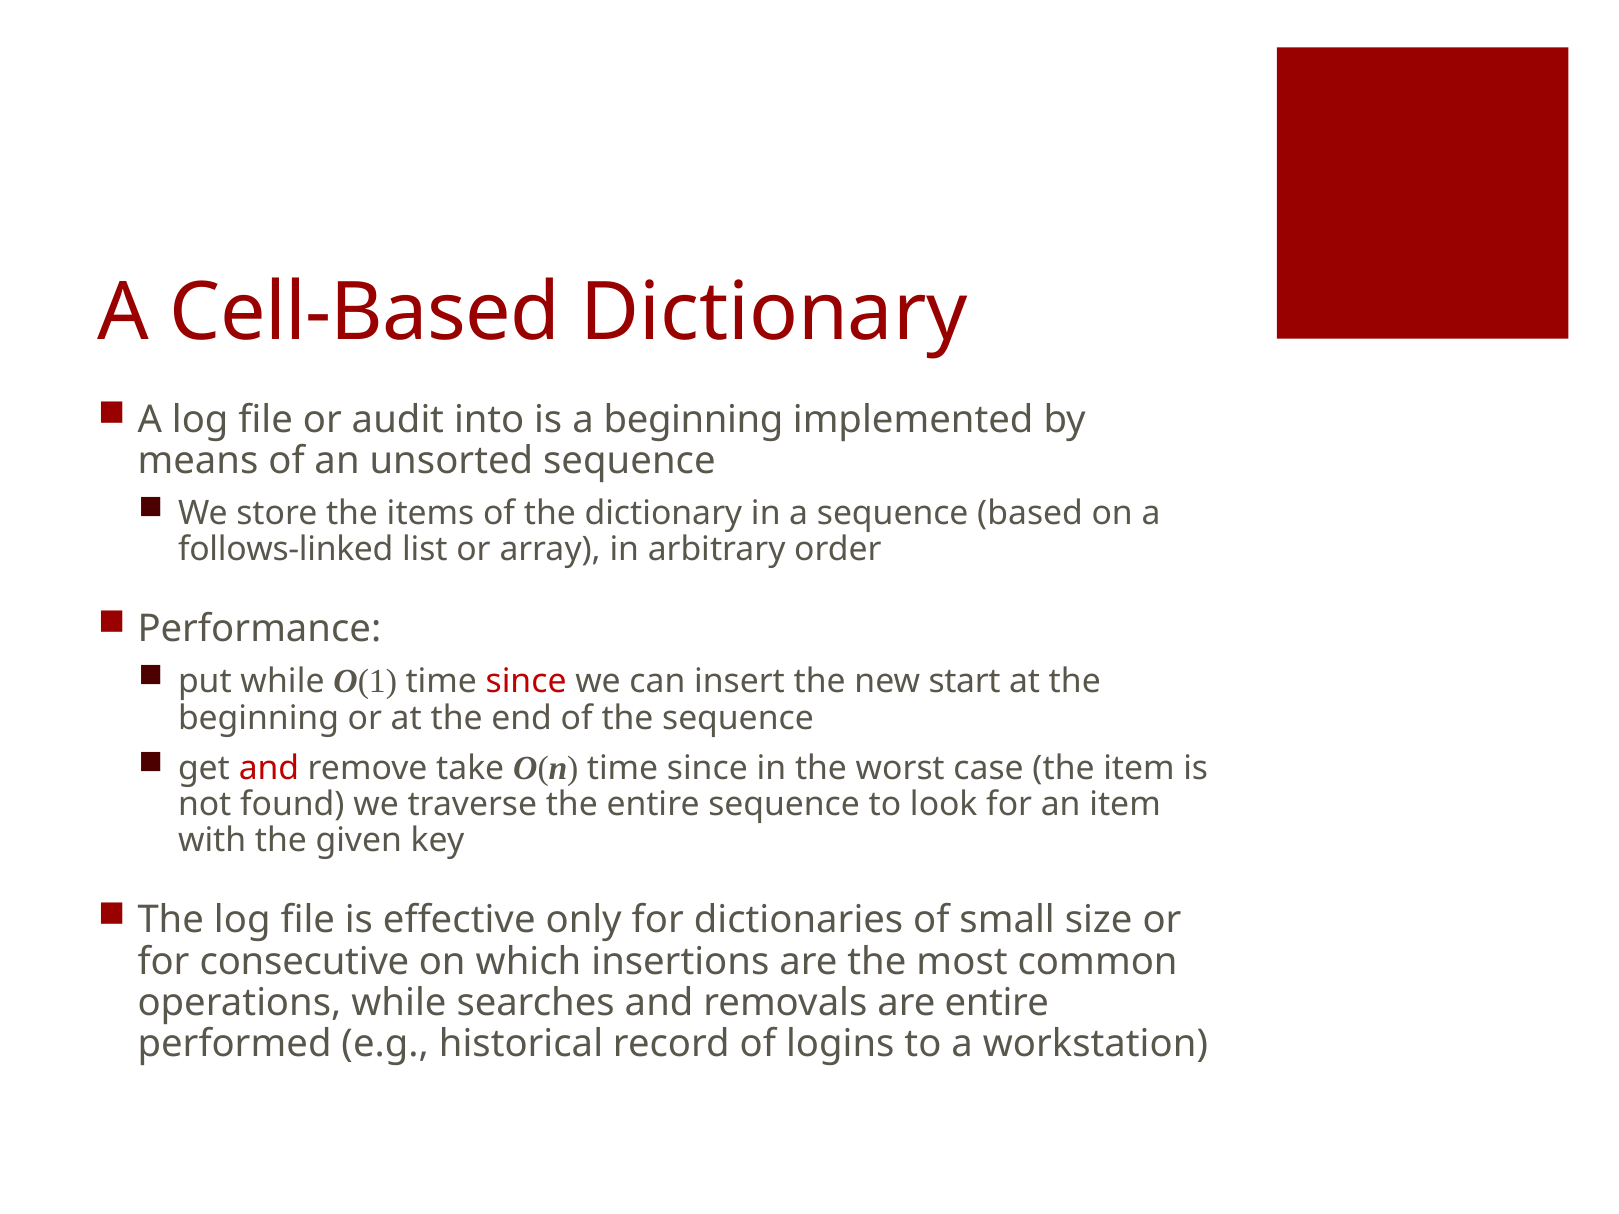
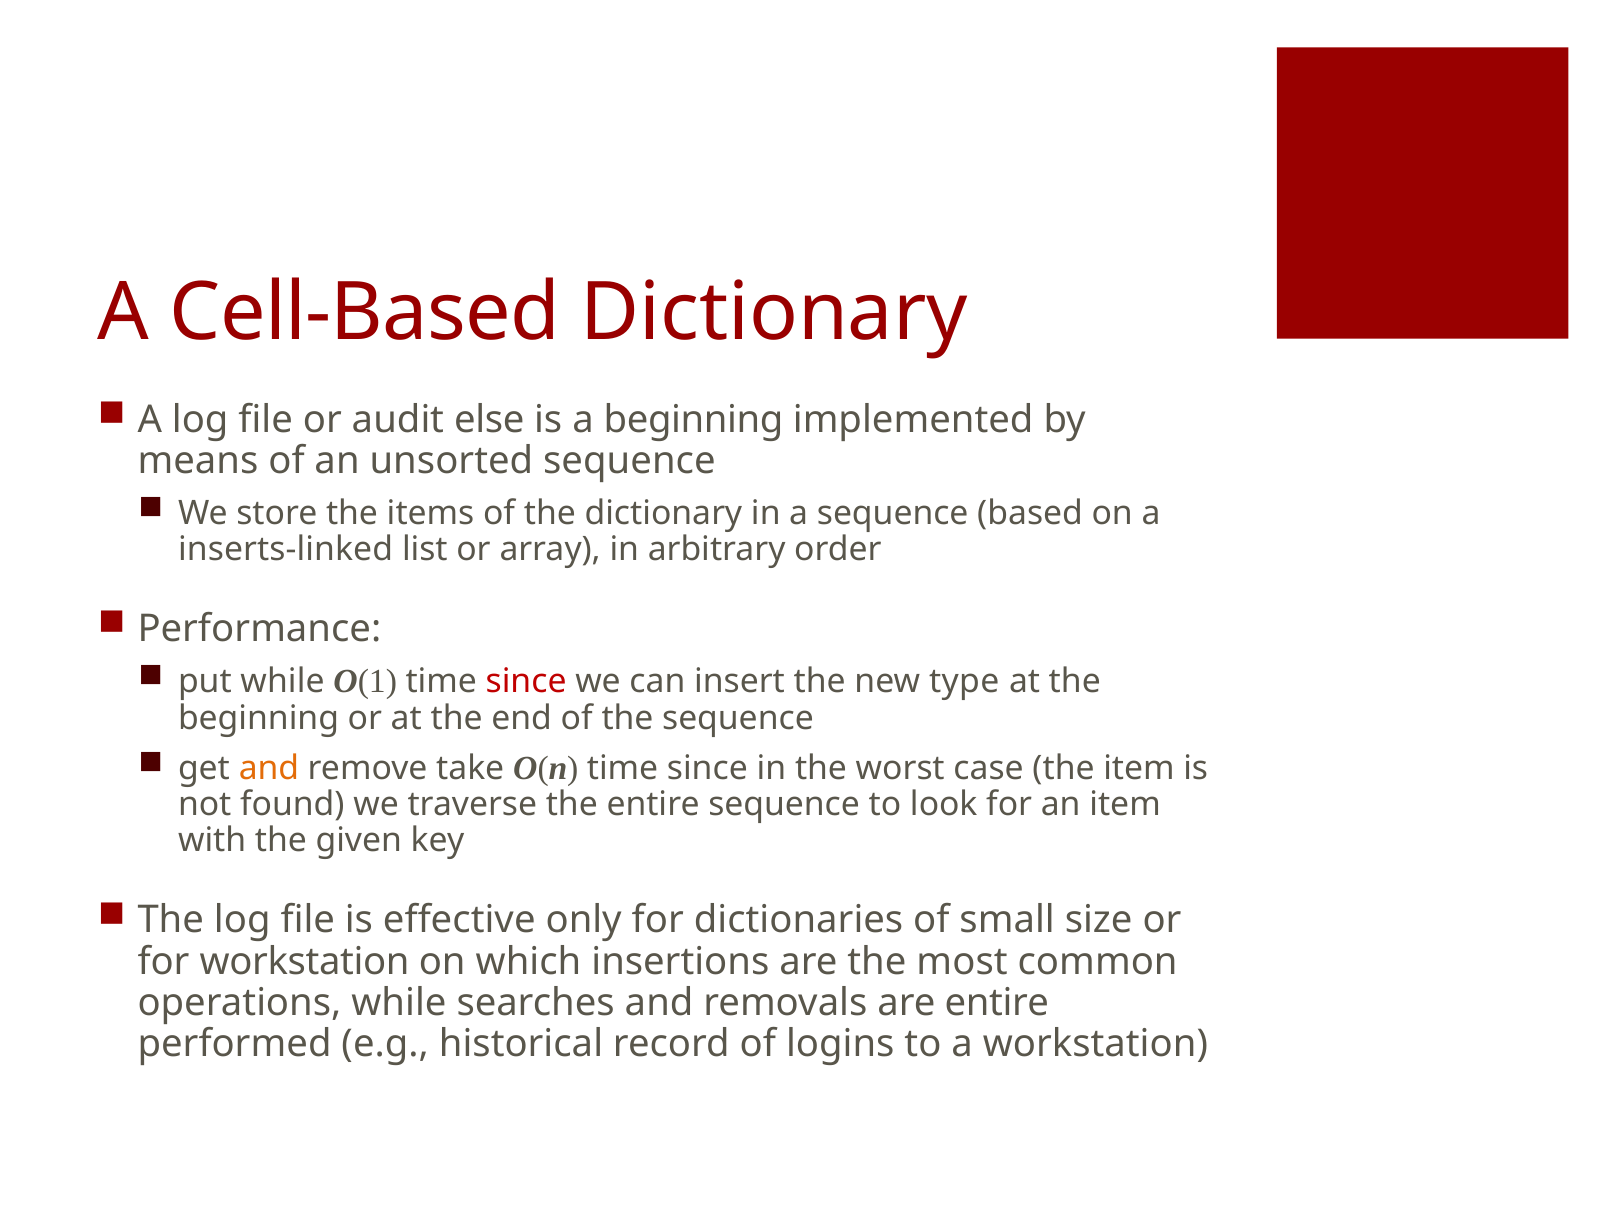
into: into -> else
follows-linked: follows-linked -> inserts-linked
start: start -> type
and at (269, 768) colour: red -> orange
for consecutive: consecutive -> workstation
